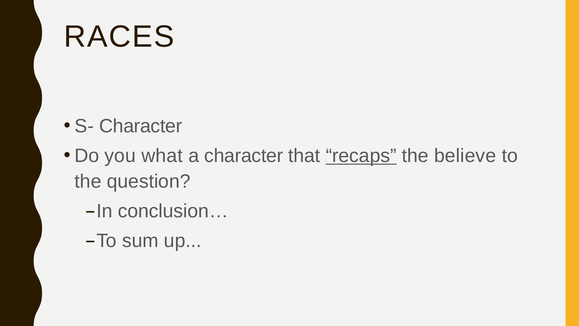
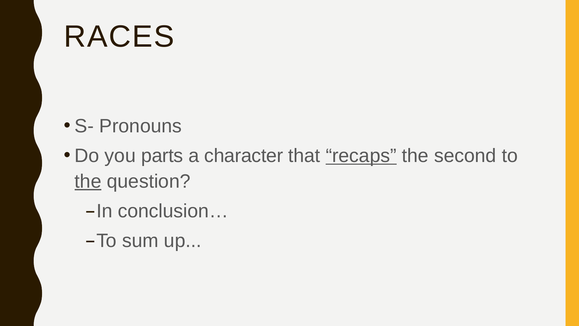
S- Character: Character -> Pronouns
what: what -> parts
believe: believe -> second
the at (88, 181) underline: none -> present
